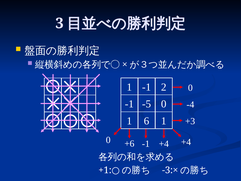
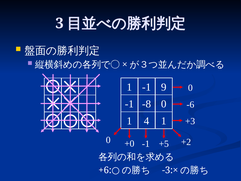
2: 2 -> 9
-5: -5 -> -8
-4: -4 -> -6
6: 6 -> 4
+4 at (186, 142): +4 -> +2
+6: +6 -> +0
-1 +4: +4 -> +5
+1: +1 -> +6
